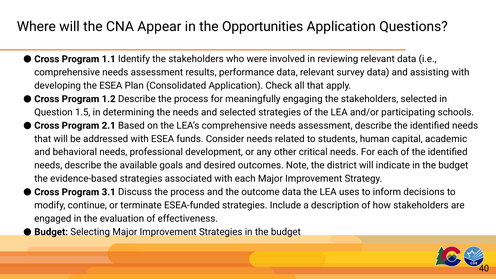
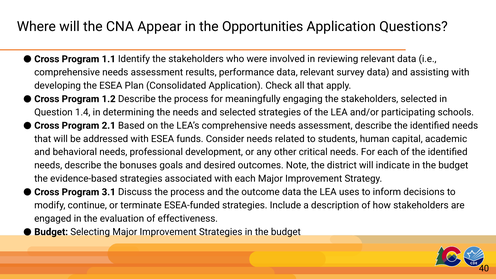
1.5: 1.5 -> 1.4
available: available -> bonuses
